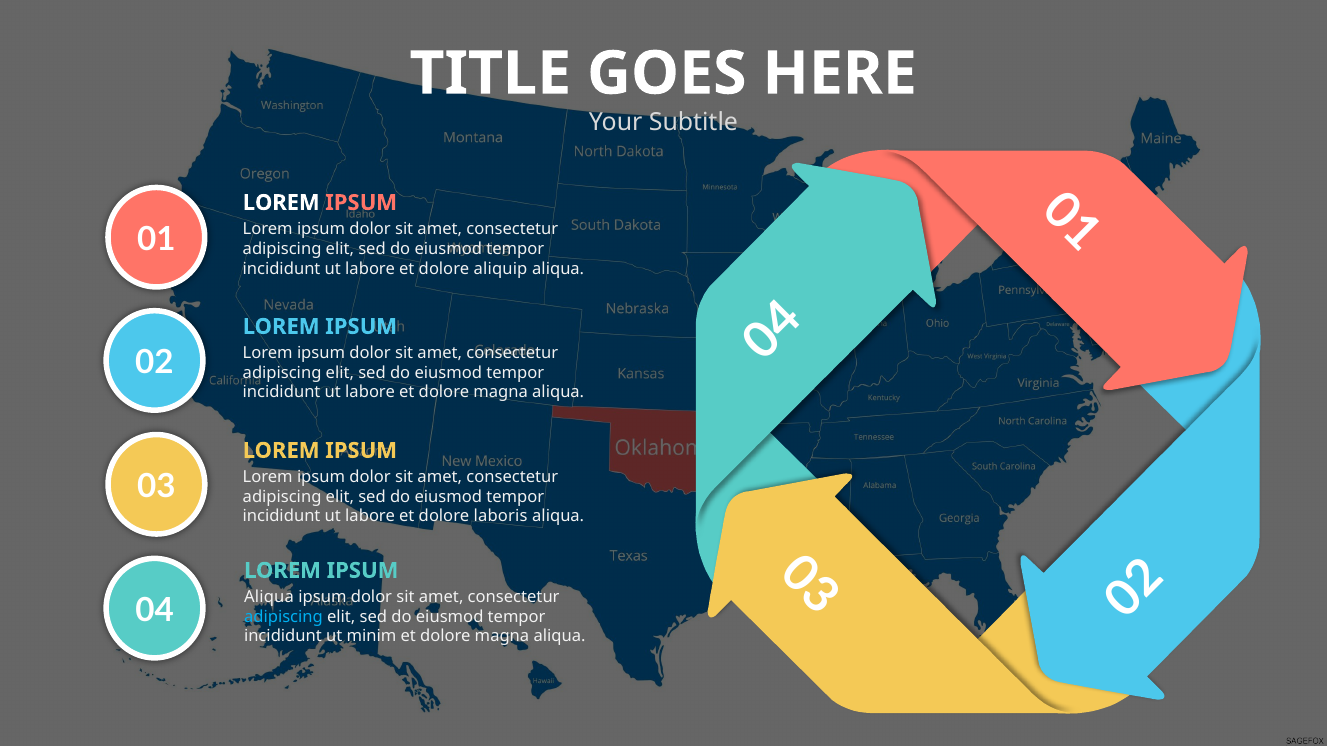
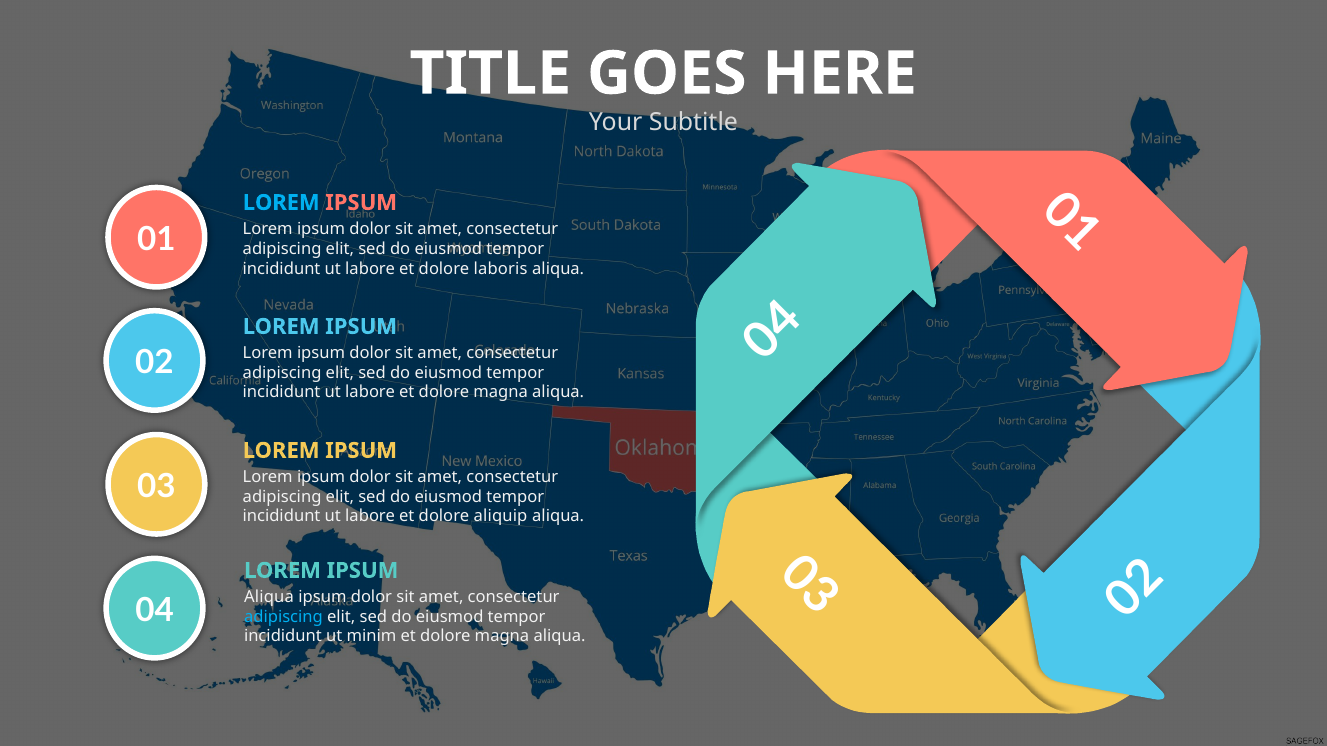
LOREM at (281, 203) colour: white -> light blue
aliquip: aliquip -> laboris
laboris: laboris -> aliquip
